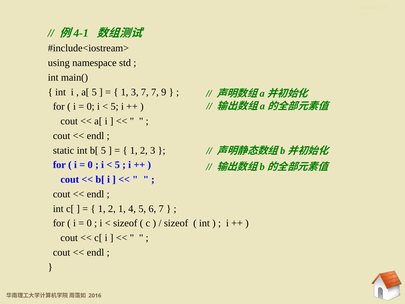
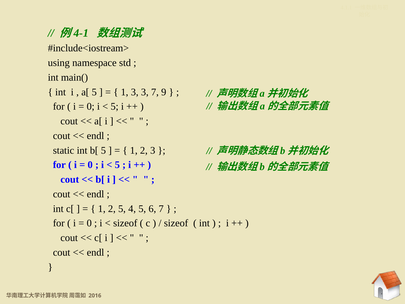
3 7: 7 -> 3
2 1: 1 -> 5
